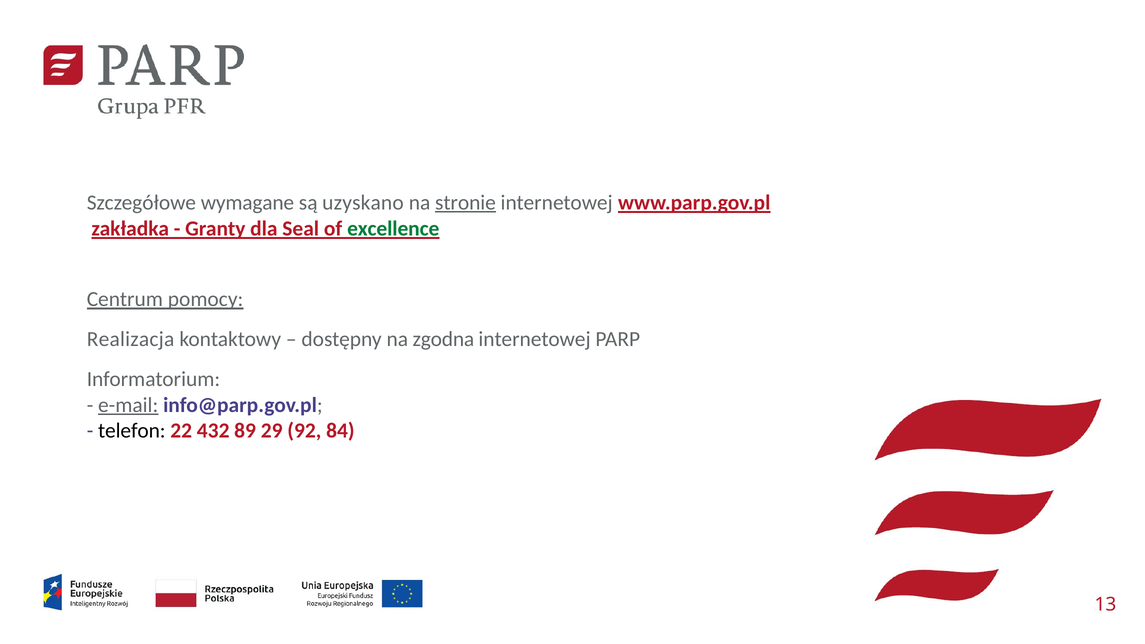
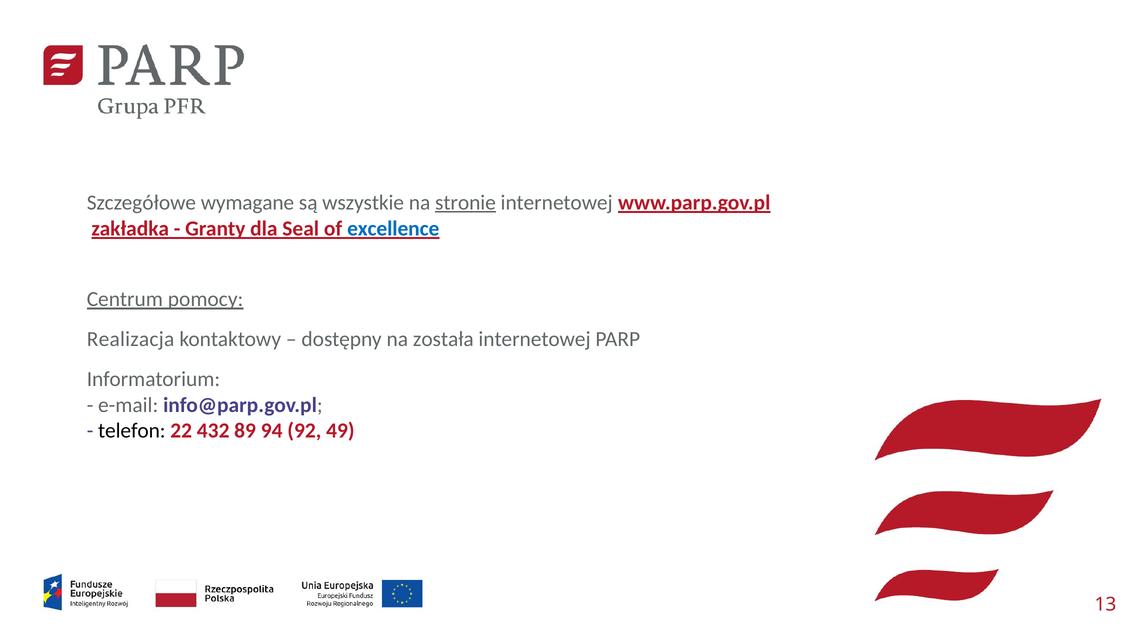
uzyskano: uzyskano -> wszystkie
excellence colour: green -> blue
zgodna: zgodna -> została
e-mail underline: present -> none
29: 29 -> 94
84: 84 -> 49
